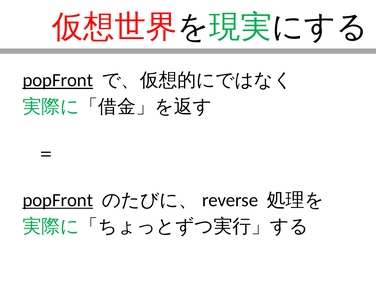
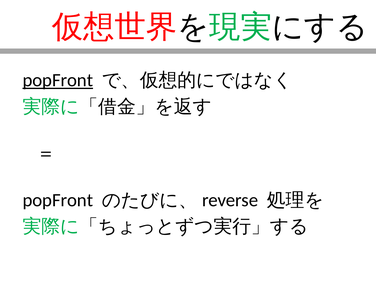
popFront at (58, 200) underline: present -> none
